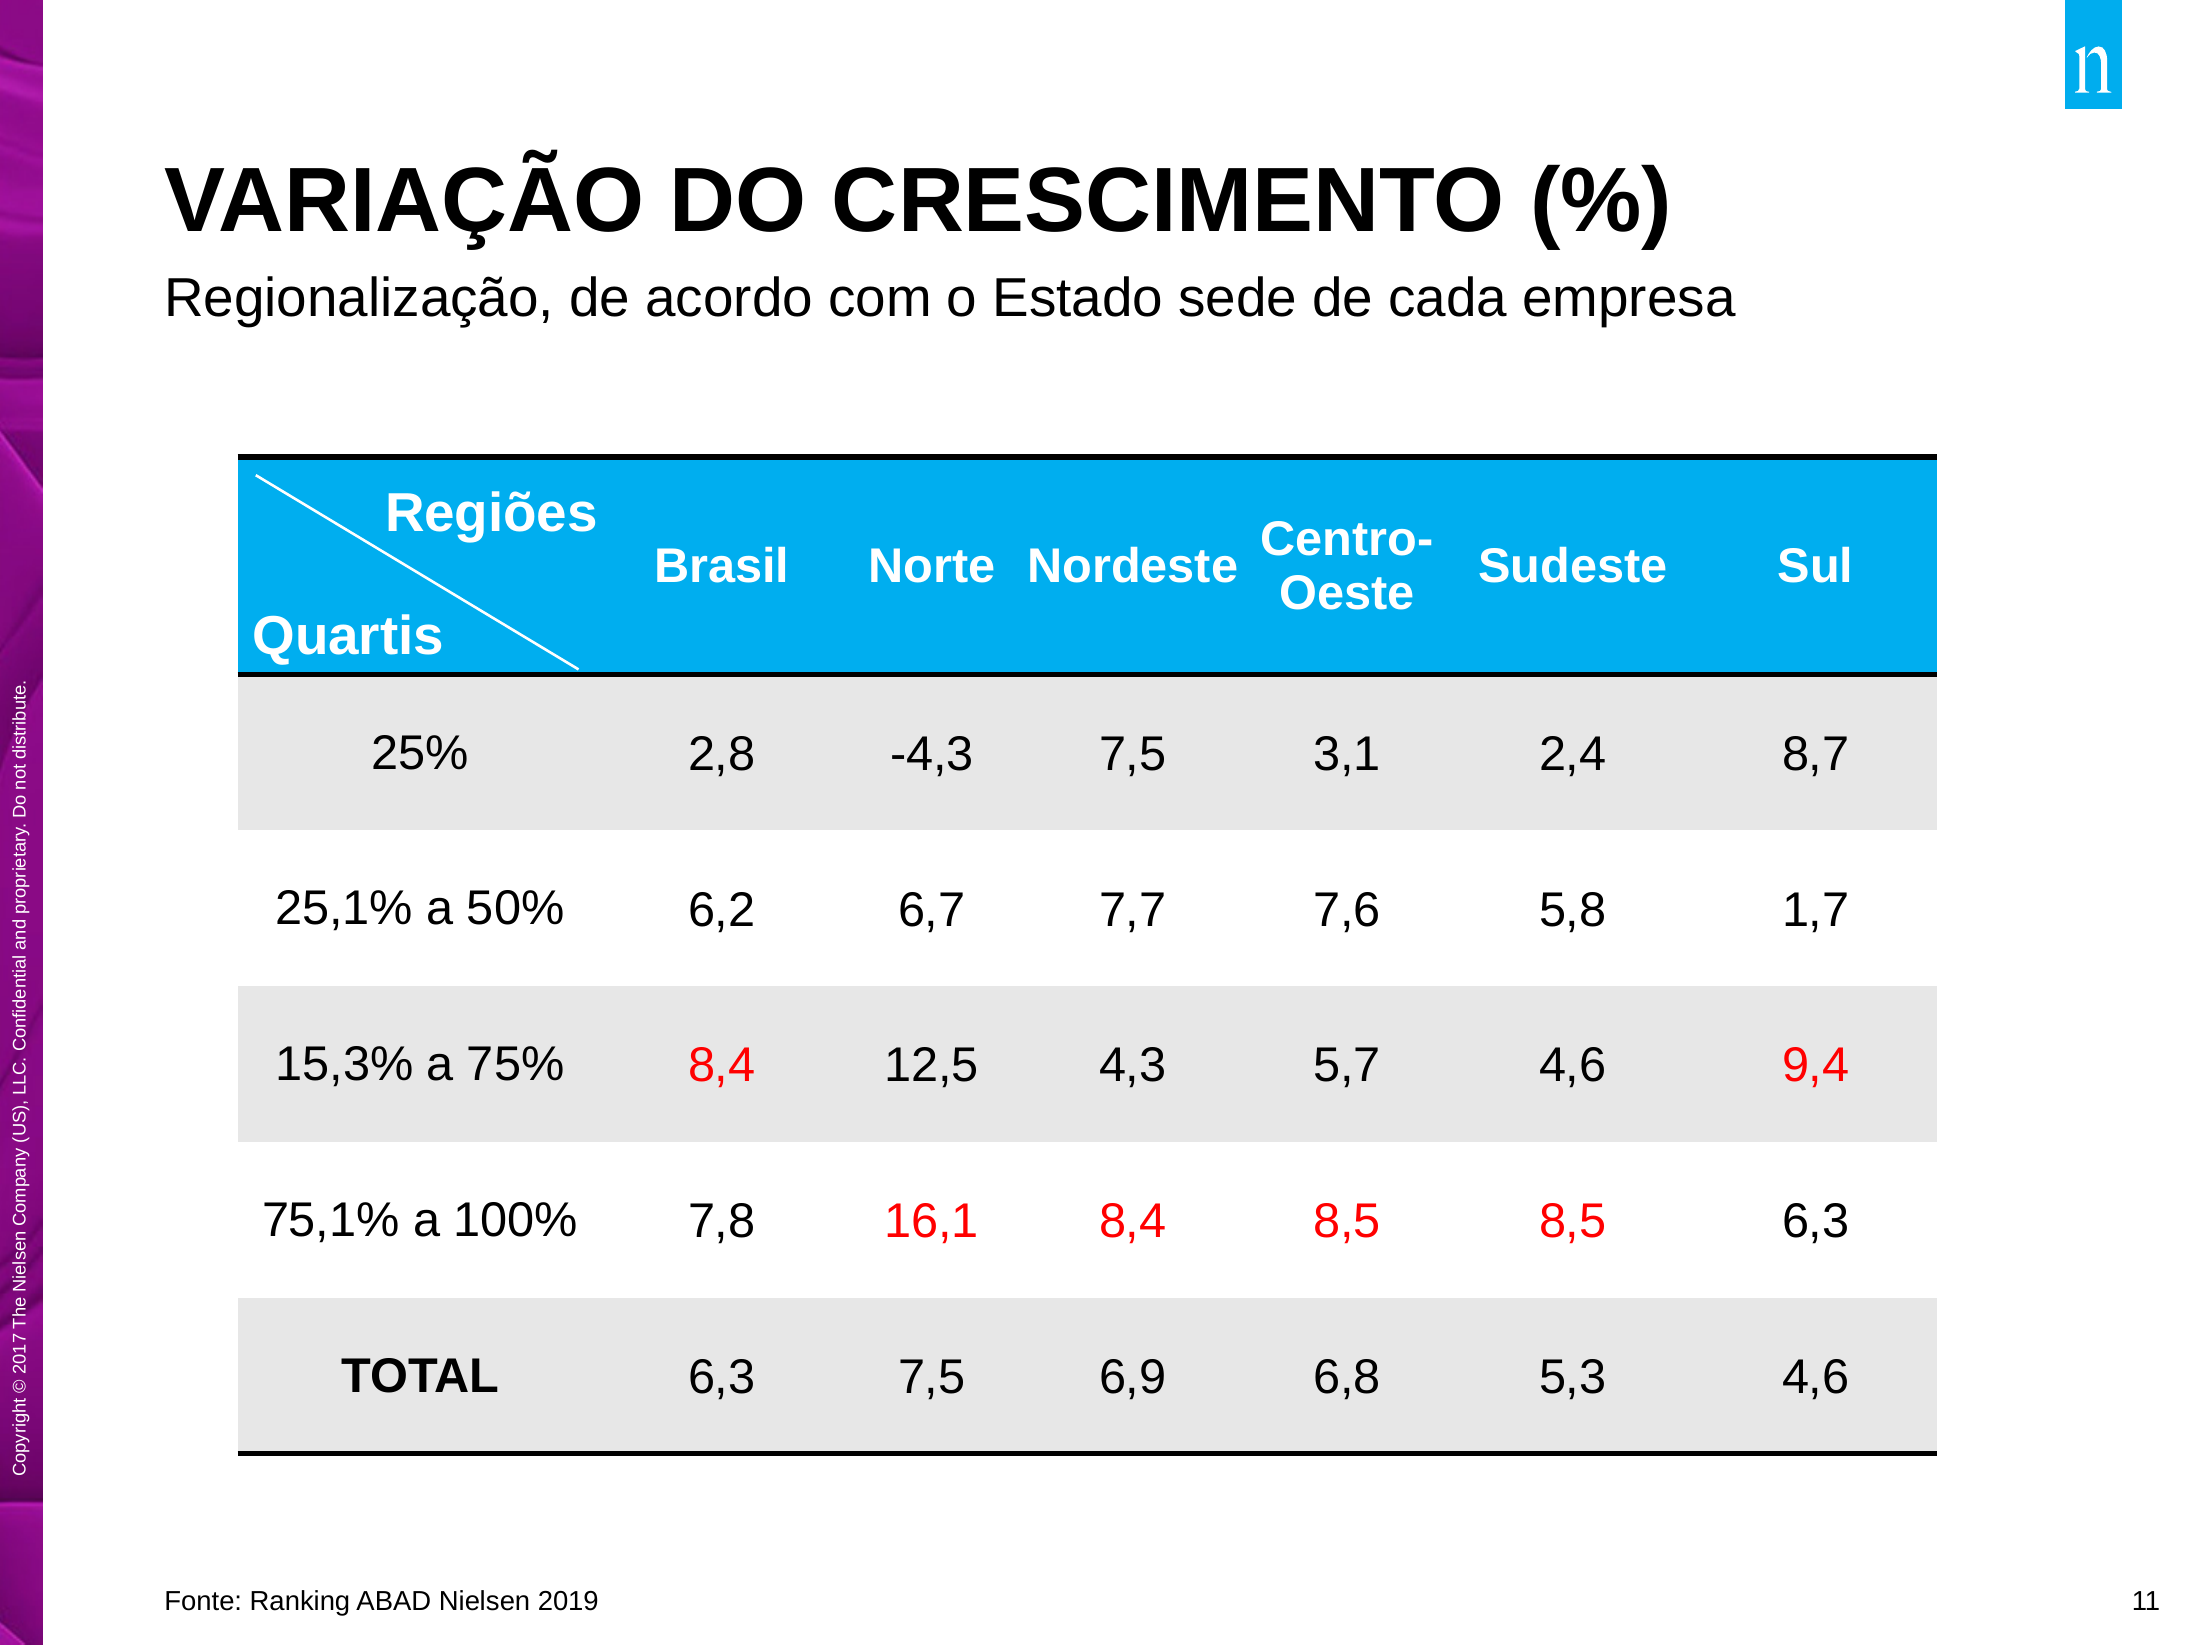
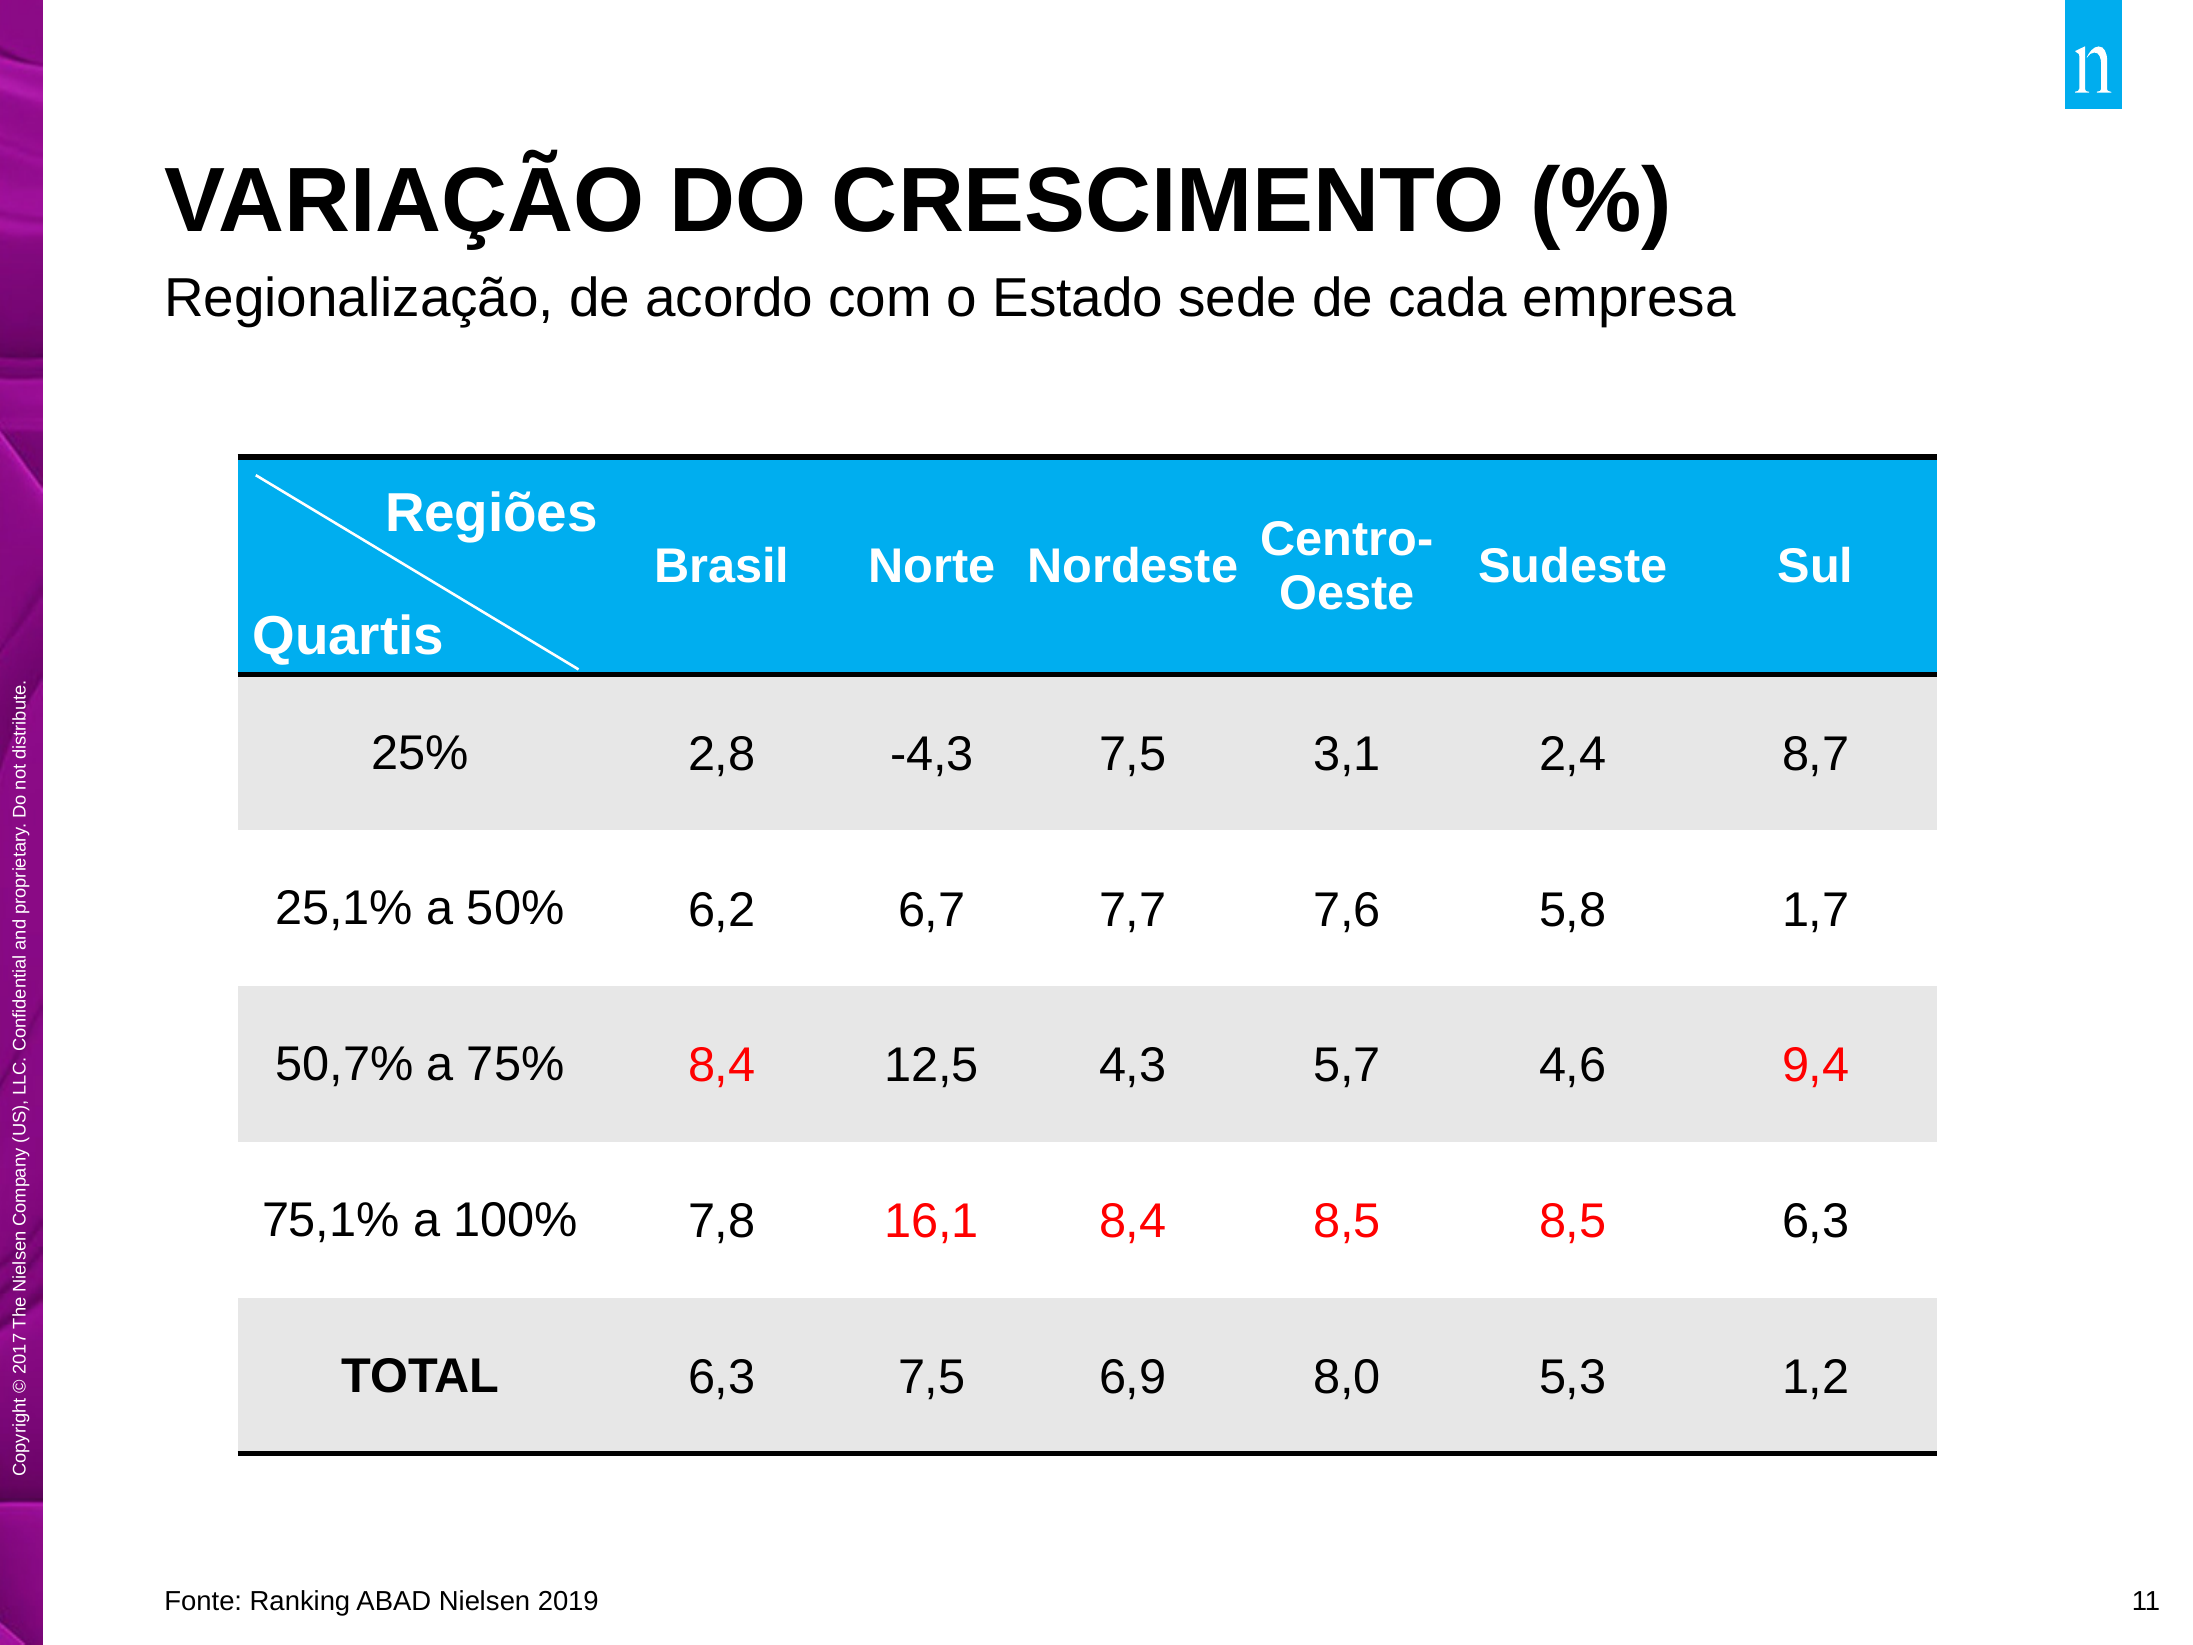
15,3%: 15,3% -> 50,7%
6,8: 6,8 -> 8,0
5,3 4,6: 4,6 -> 1,2
